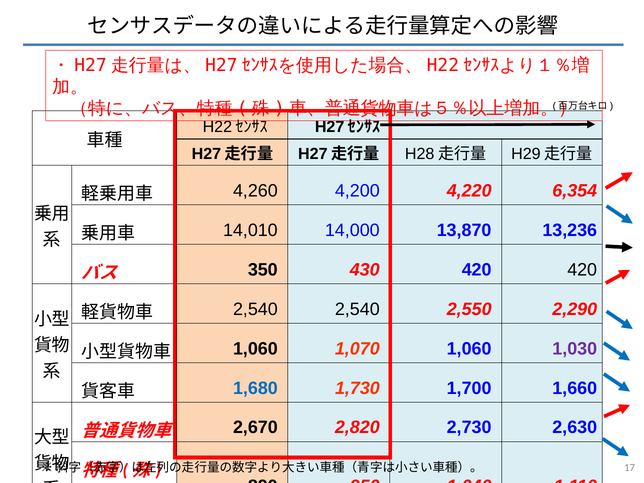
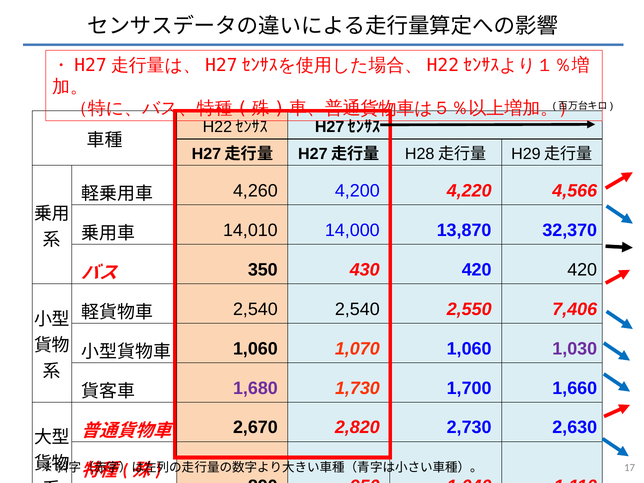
6,354: 6,354 -> 4,566
13,236: 13,236 -> 32,370
2,290: 2,290 -> 7,406
1,680 colour: blue -> purple
